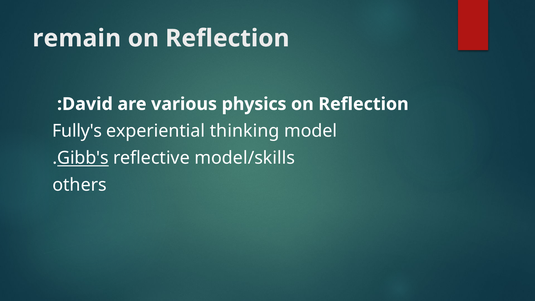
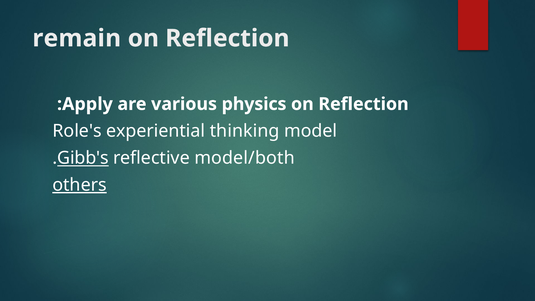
David: David -> Apply
Fully's: Fully's -> Role's
model/skills: model/skills -> model/both
others underline: none -> present
